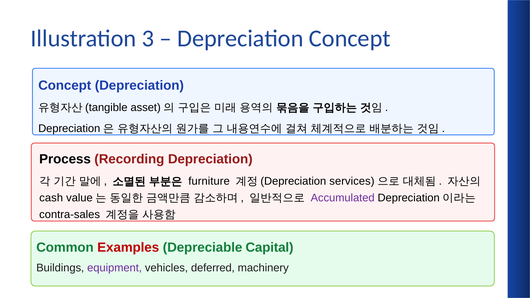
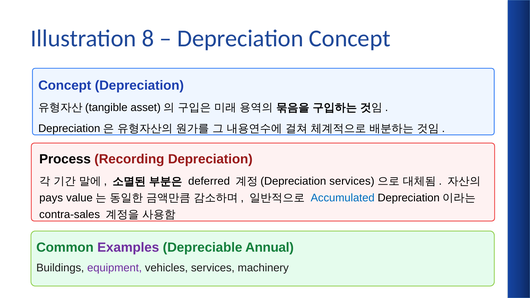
3: 3 -> 8
furniture: furniture -> deferred
cash: cash -> pays
Accumulated colour: purple -> blue
Examples colour: red -> purple
Capital: Capital -> Annual
vehicles deferred: deferred -> services
